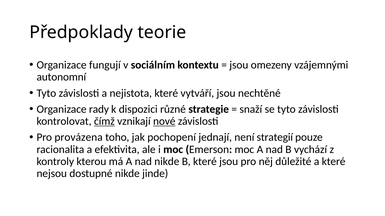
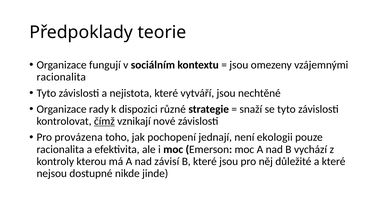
autonomní at (61, 77): autonomní -> racionalita
nové underline: present -> none
strategií: strategií -> ekologii
nad nikde: nikde -> závisí
